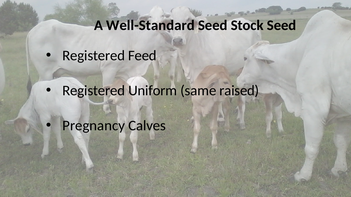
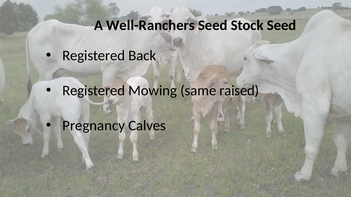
Well-Standard: Well-Standard -> Well-Ranchers
Feed: Feed -> Back
Uniform: Uniform -> Mowing
